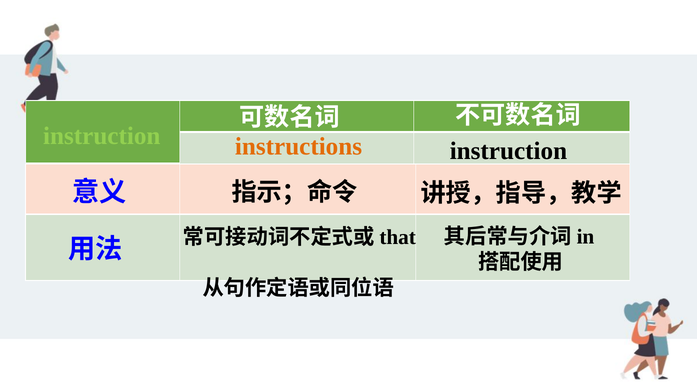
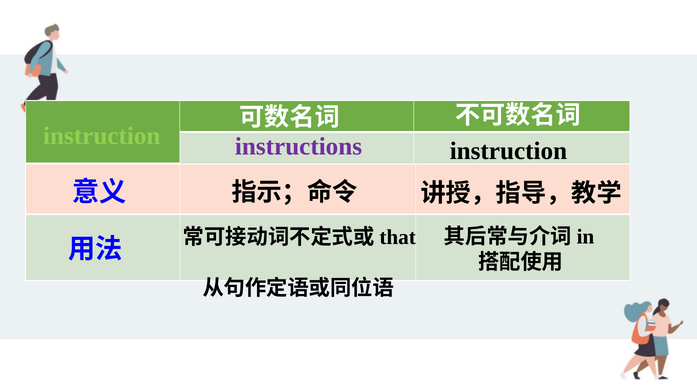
instructions colour: orange -> purple
